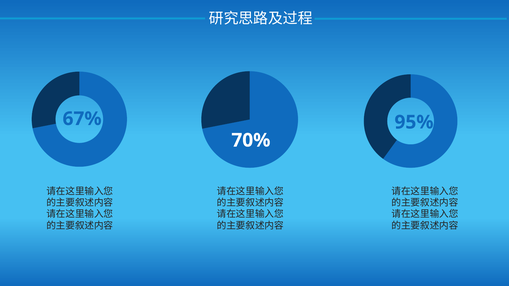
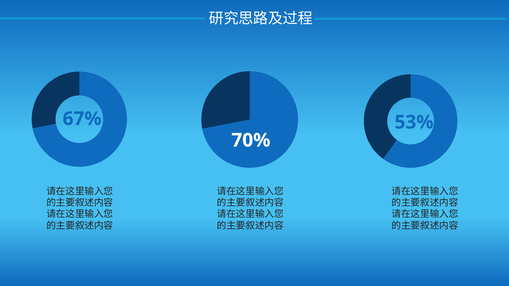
95%: 95% -> 53%
